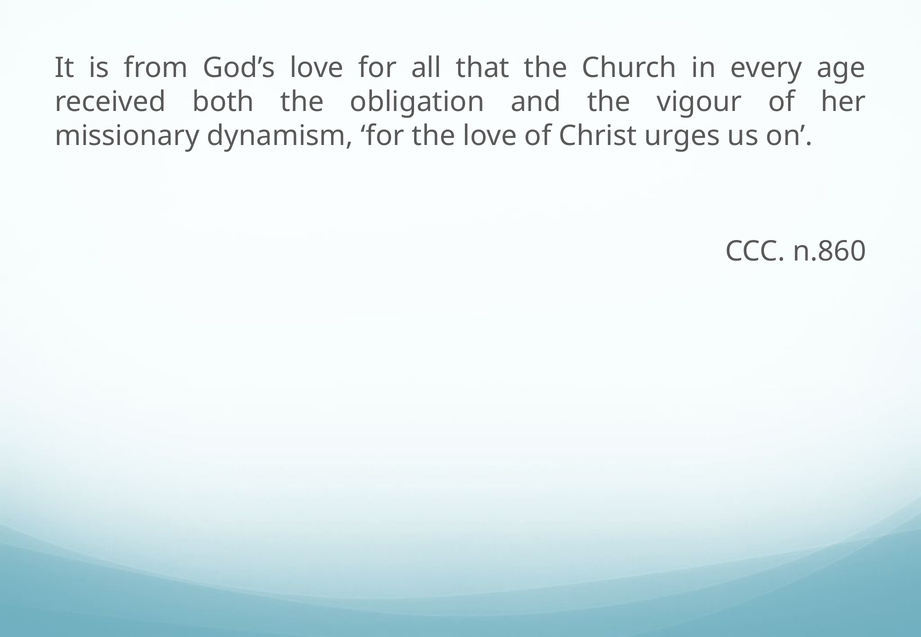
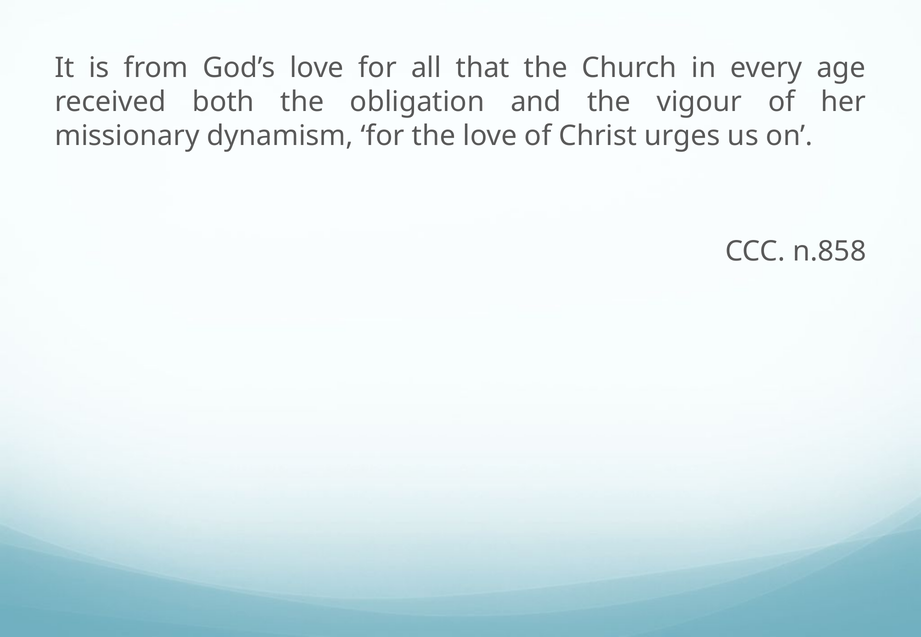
n.860: n.860 -> n.858
